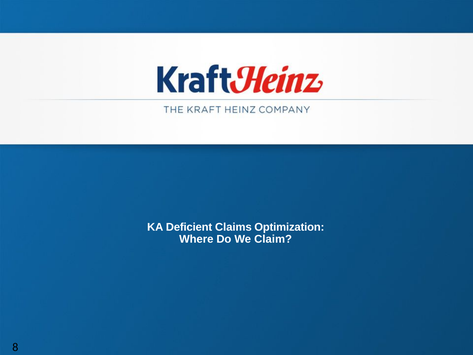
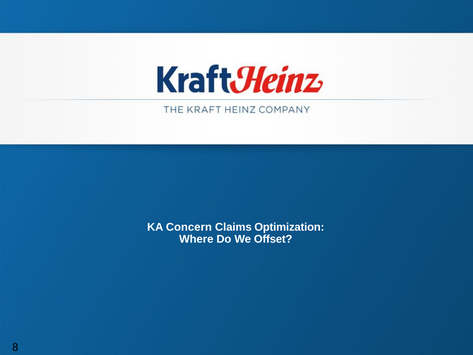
Deficient: Deficient -> Concern
Claim: Claim -> Offset
